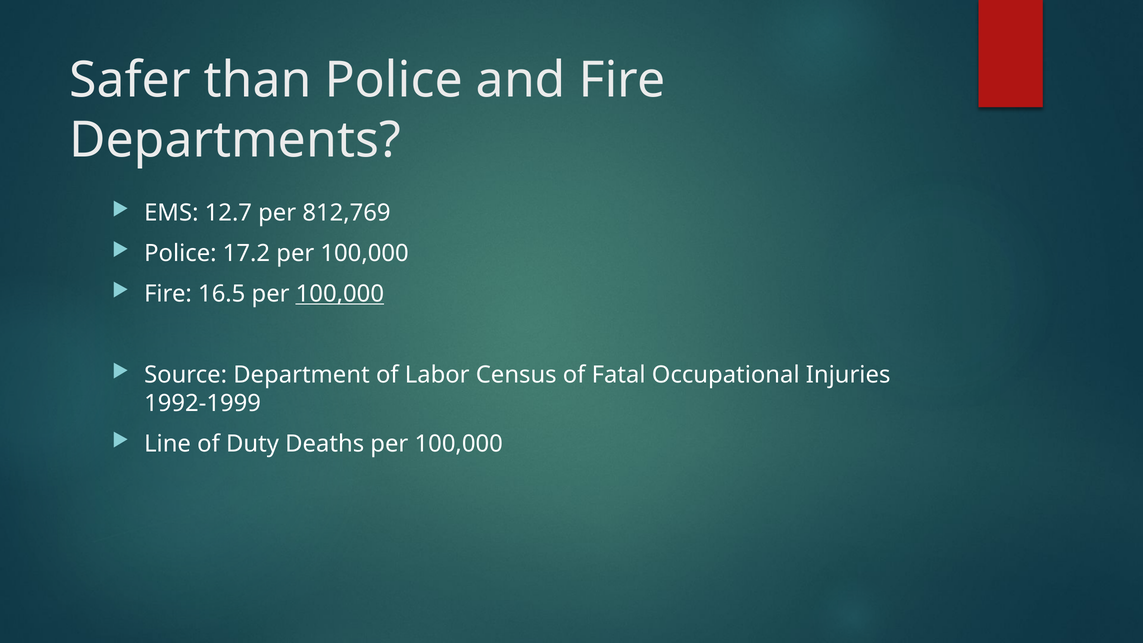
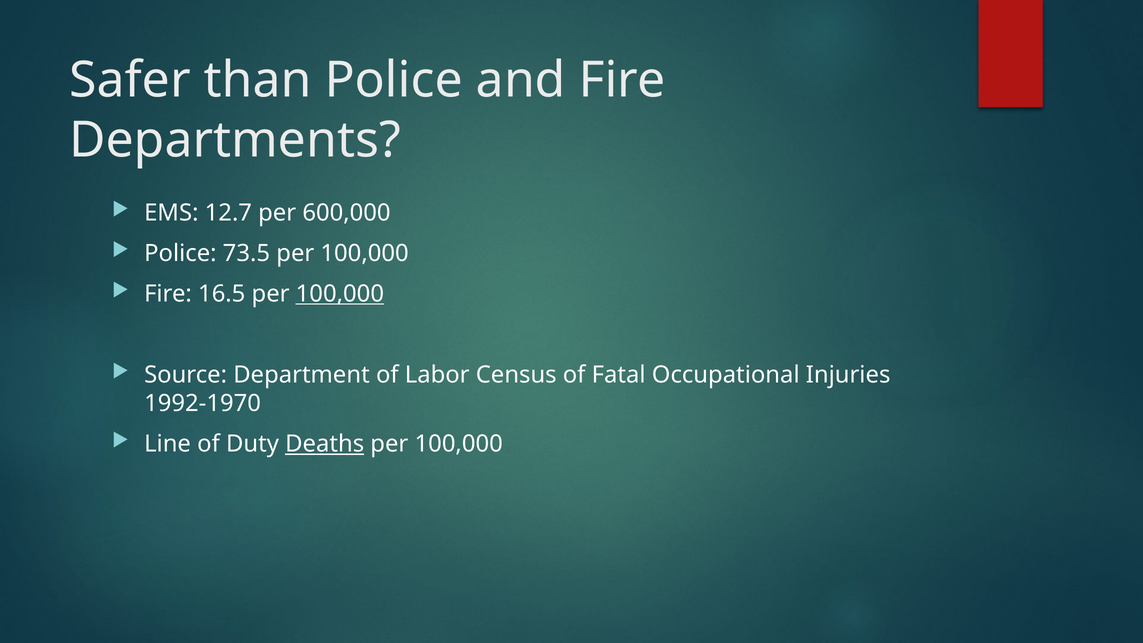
812,769: 812,769 -> 600,000
17.2: 17.2 -> 73.5
1992-1999: 1992-1999 -> 1992-1970
Deaths underline: none -> present
